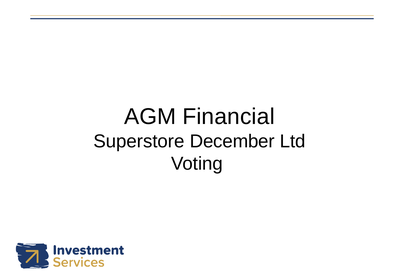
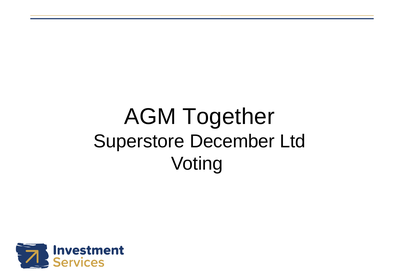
Financial: Financial -> Together
